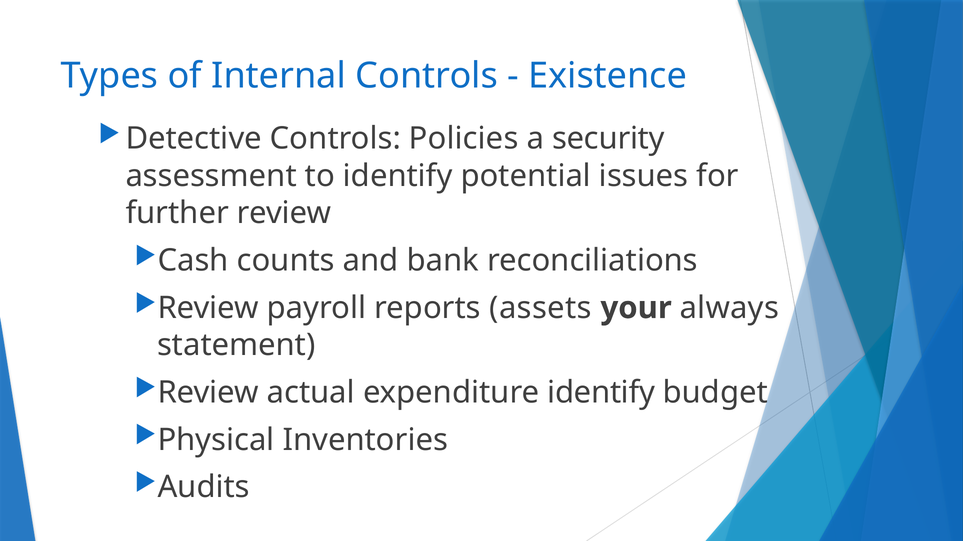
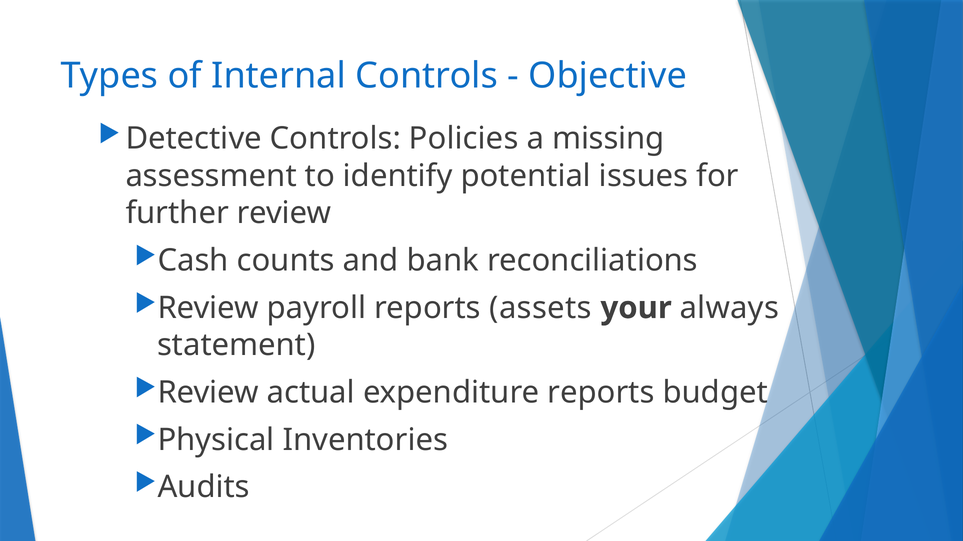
Existence: Existence -> Objective
security: security -> missing
expenditure identify: identify -> reports
